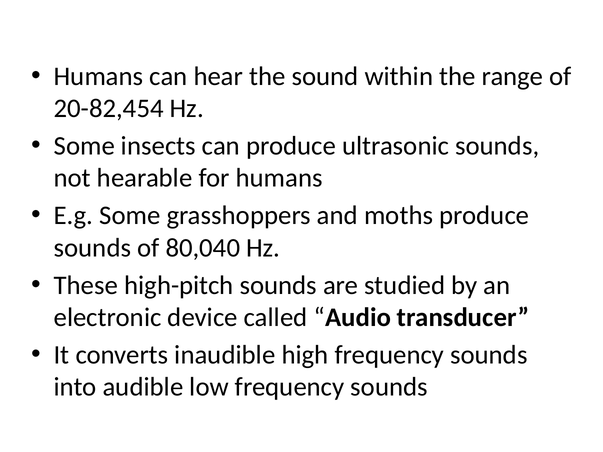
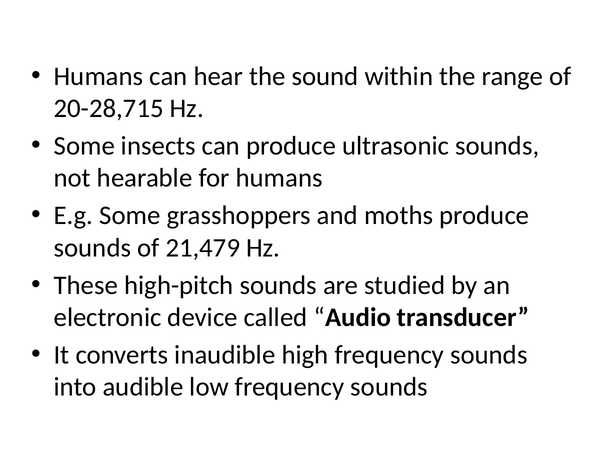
20-82,454: 20-82,454 -> 20-28,715
80,040: 80,040 -> 21,479
